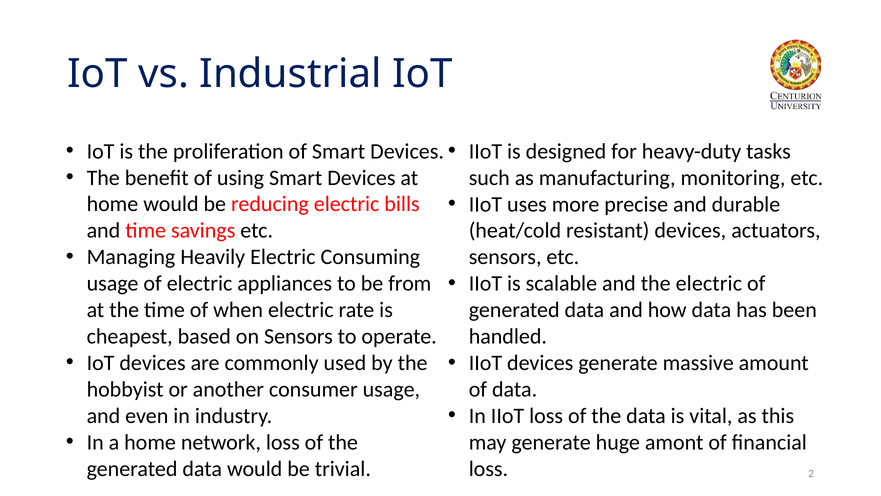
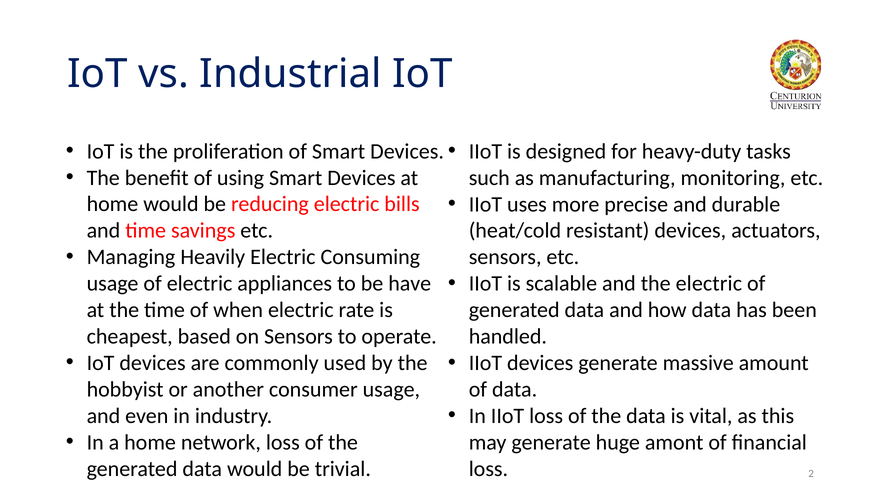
from: from -> have
